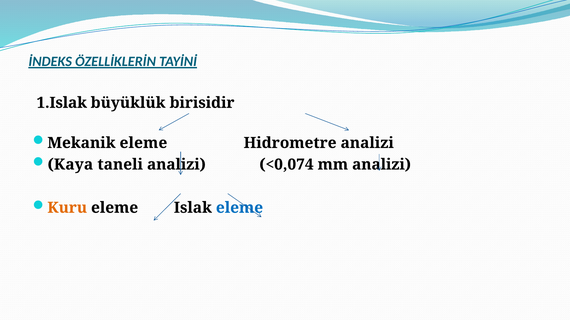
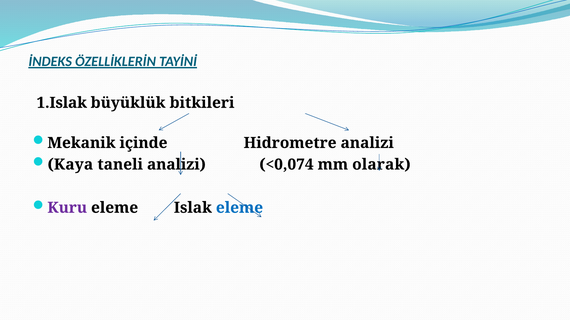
birisidir: birisidir -> bitkileri
Mekanik eleme: eleme -> içinde
mm analizi: analizi -> olarak
Kuru colour: orange -> purple
